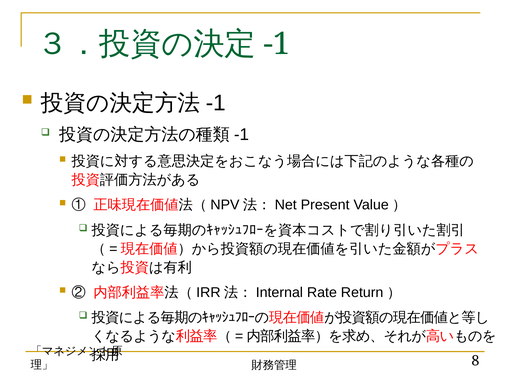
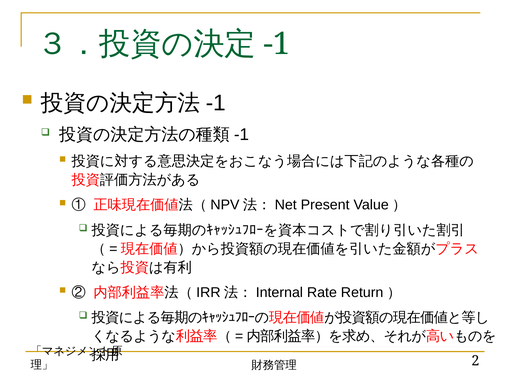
8: 8 -> 2
